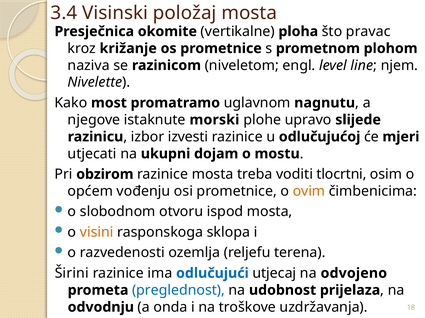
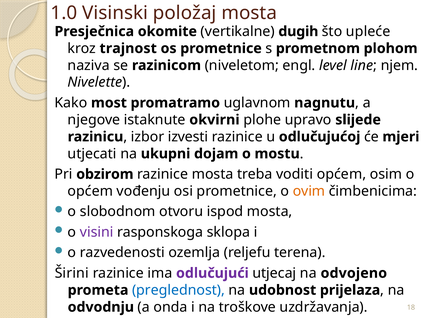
3.4: 3.4 -> 1.0
ploha: ploha -> dugih
pravac: pravac -> upleće
križanje: križanje -> trajnost
morski: morski -> okvirni
voditi tlocrtni: tlocrtni -> općem
visini colour: orange -> purple
odlučujući colour: blue -> purple
